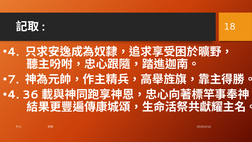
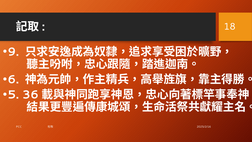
4 at (13, 52): 4 -> 9
7: 7 -> 6
4 at (13, 94): 4 -> 5
